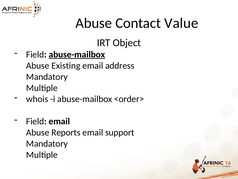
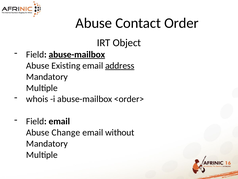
Value: Value -> Order
address underline: none -> present
Reports: Reports -> Change
support: support -> without
